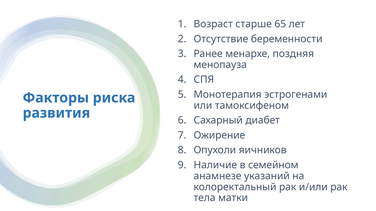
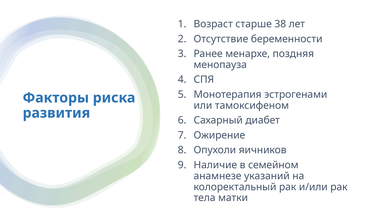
65: 65 -> 38
